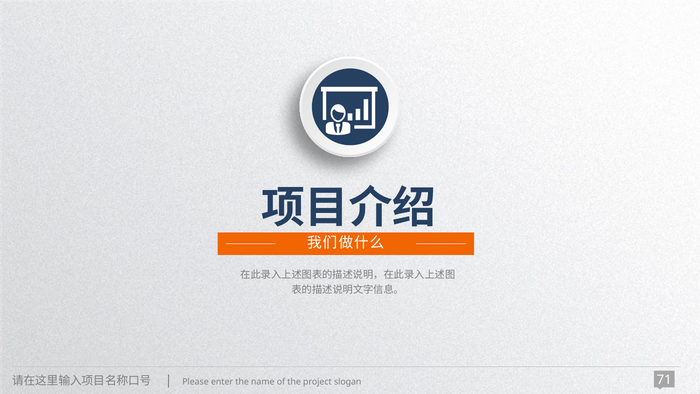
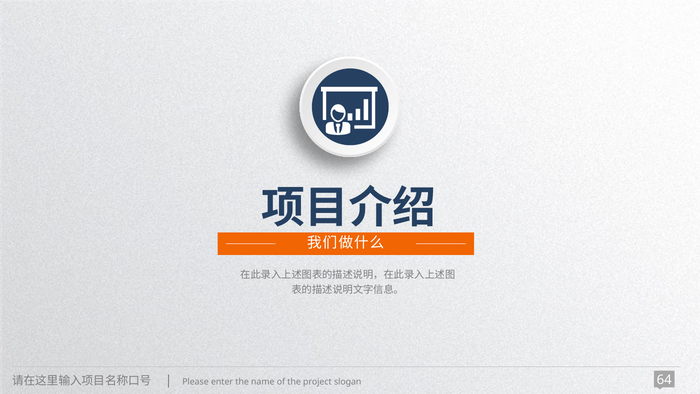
71: 71 -> 64
